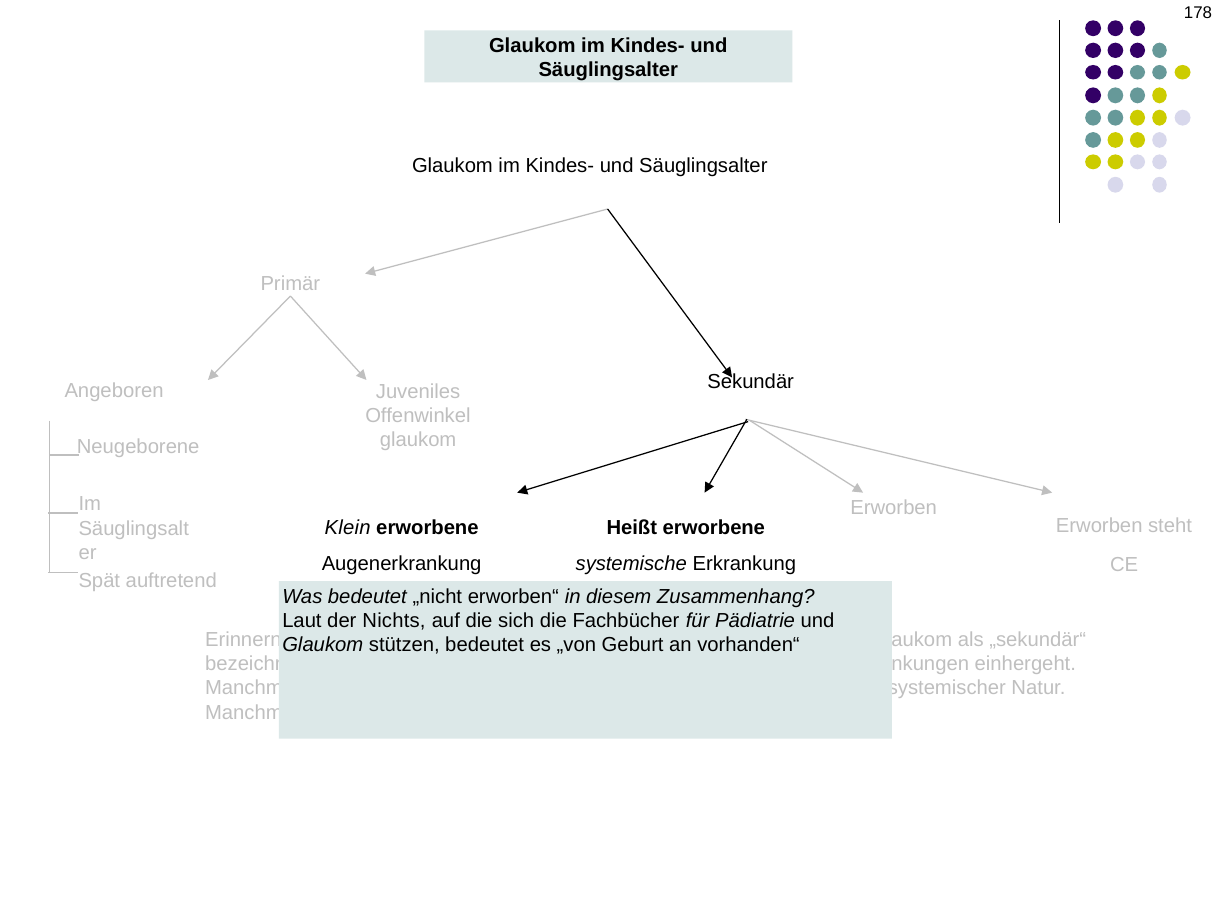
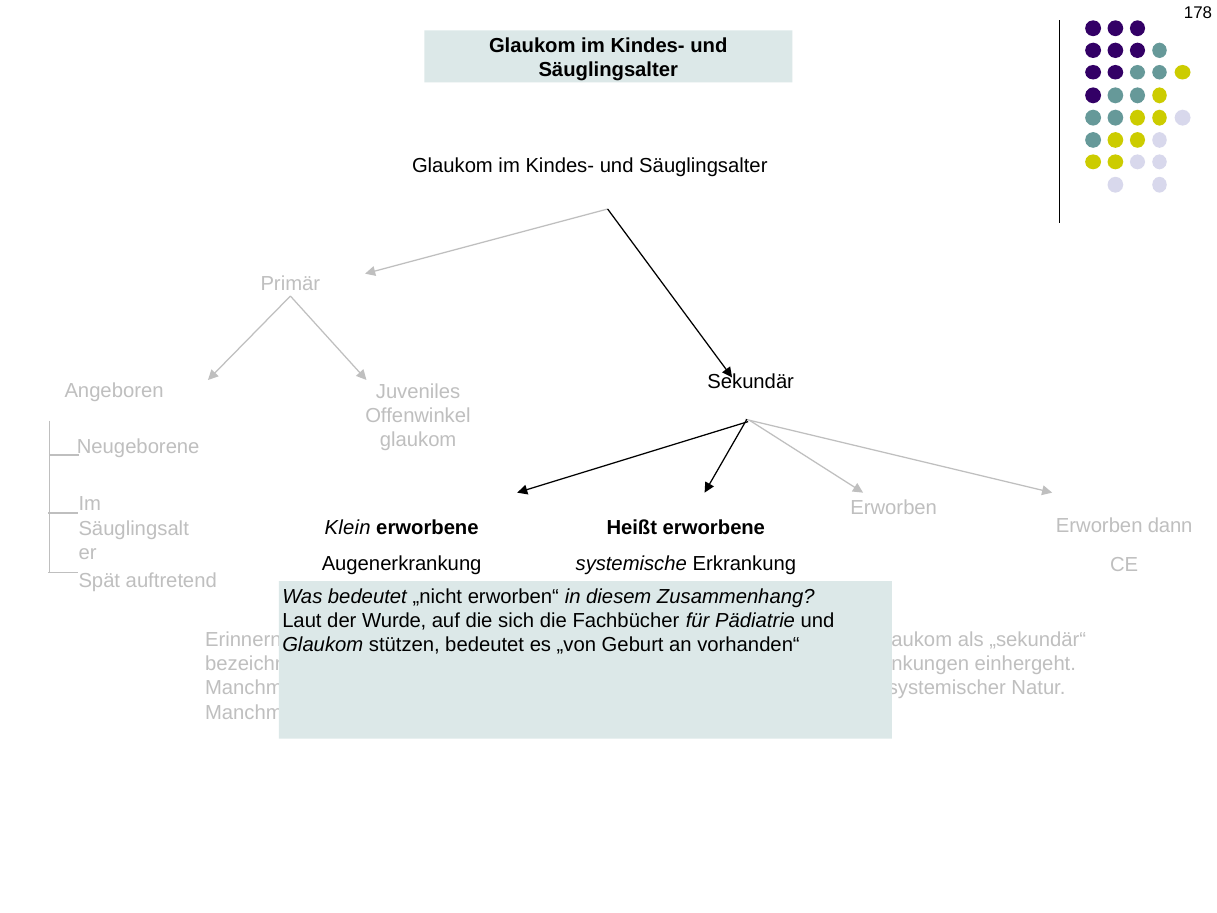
steht: steht -> dann
Nichts: Nichts -> Wurde
